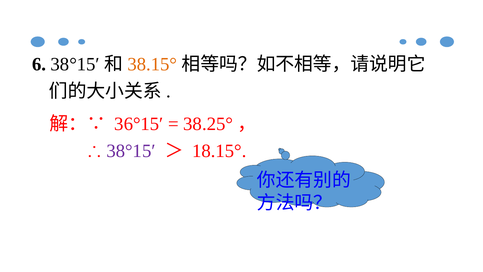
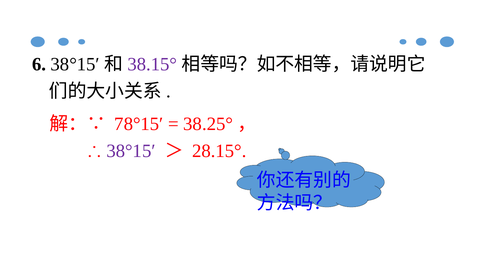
38.15° colour: orange -> purple
36°15′: 36°15′ -> 78°15′
18.15°: 18.15° -> 28.15°
